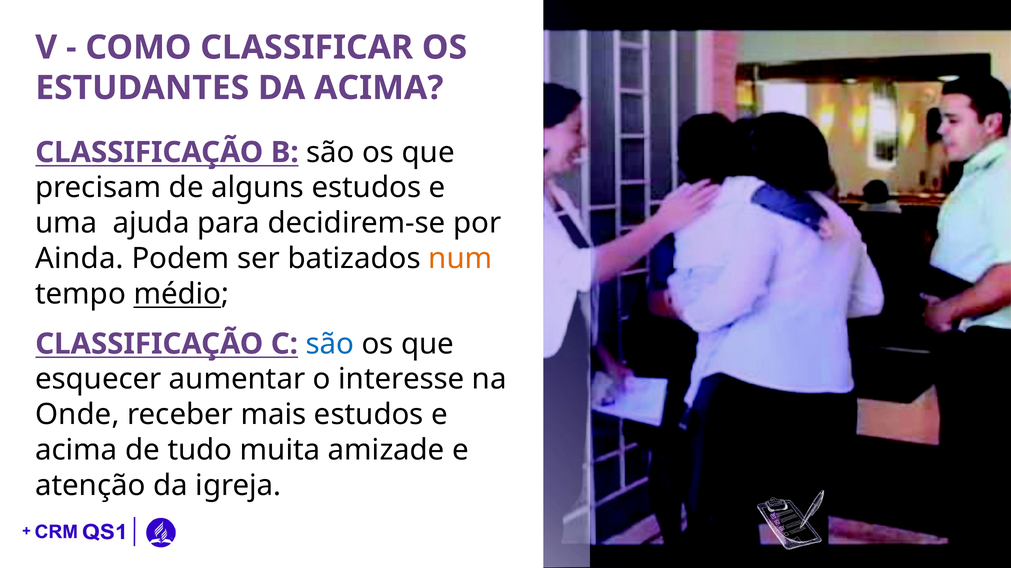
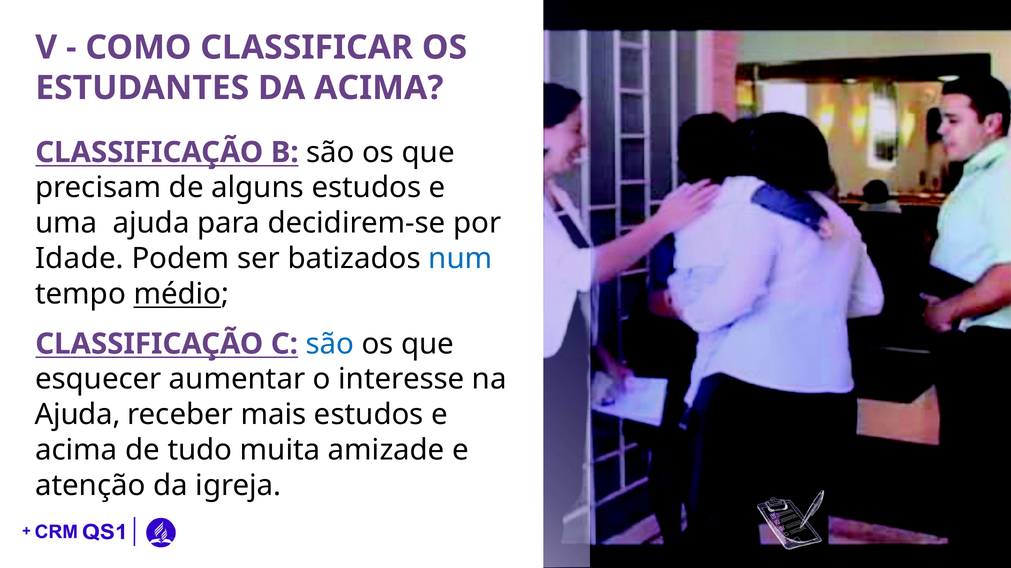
Ainda: Ainda -> Idade
num colour: orange -> blue
Onde at (77, 415): Onde -> Ajuda
